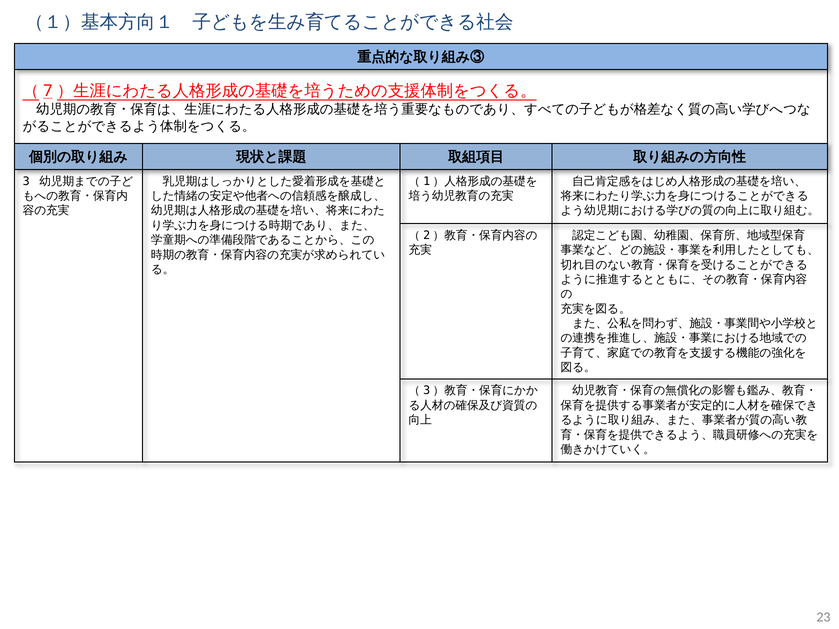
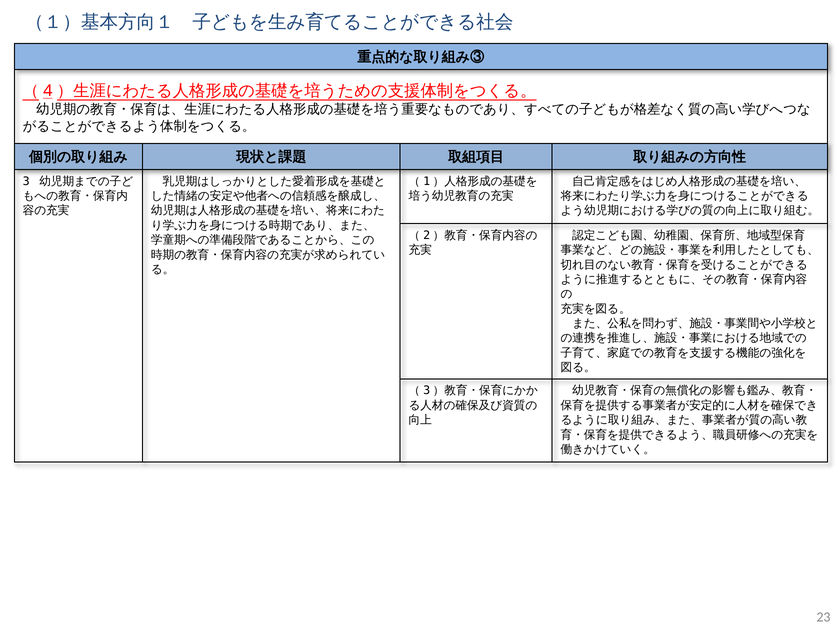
7: 7 -> 4
